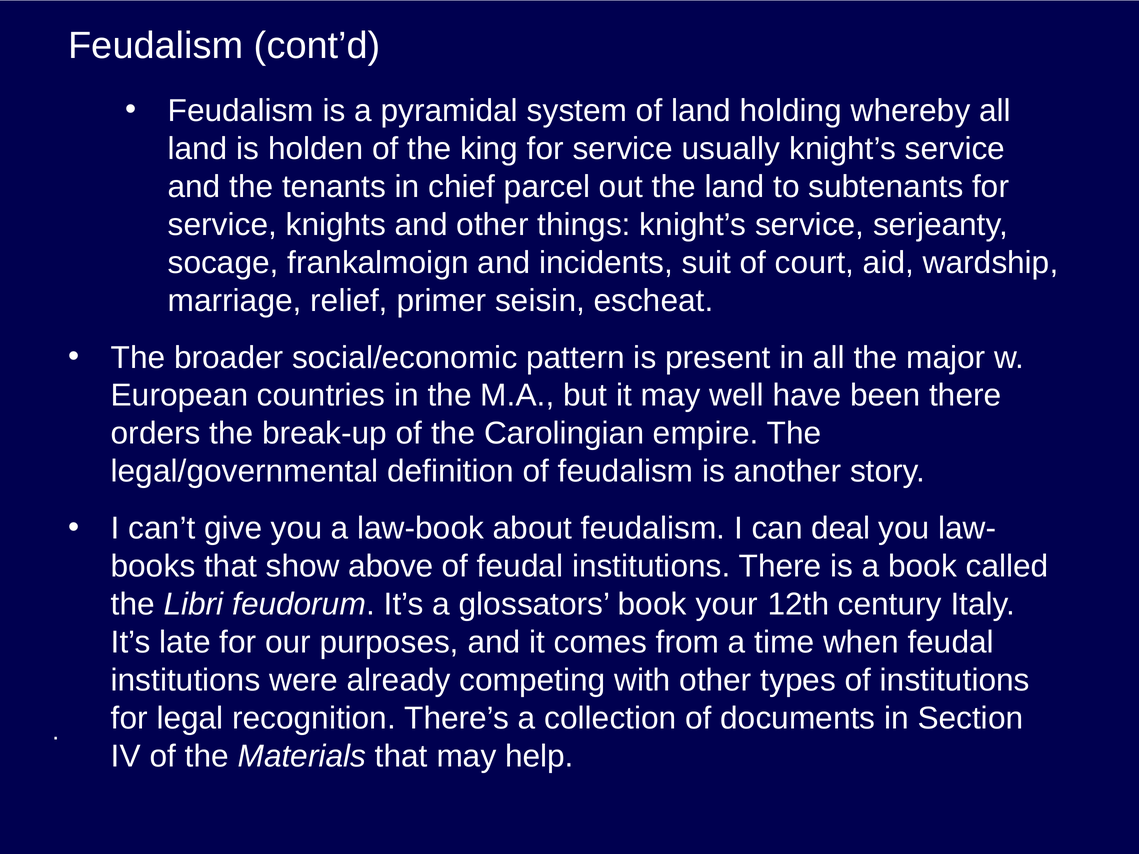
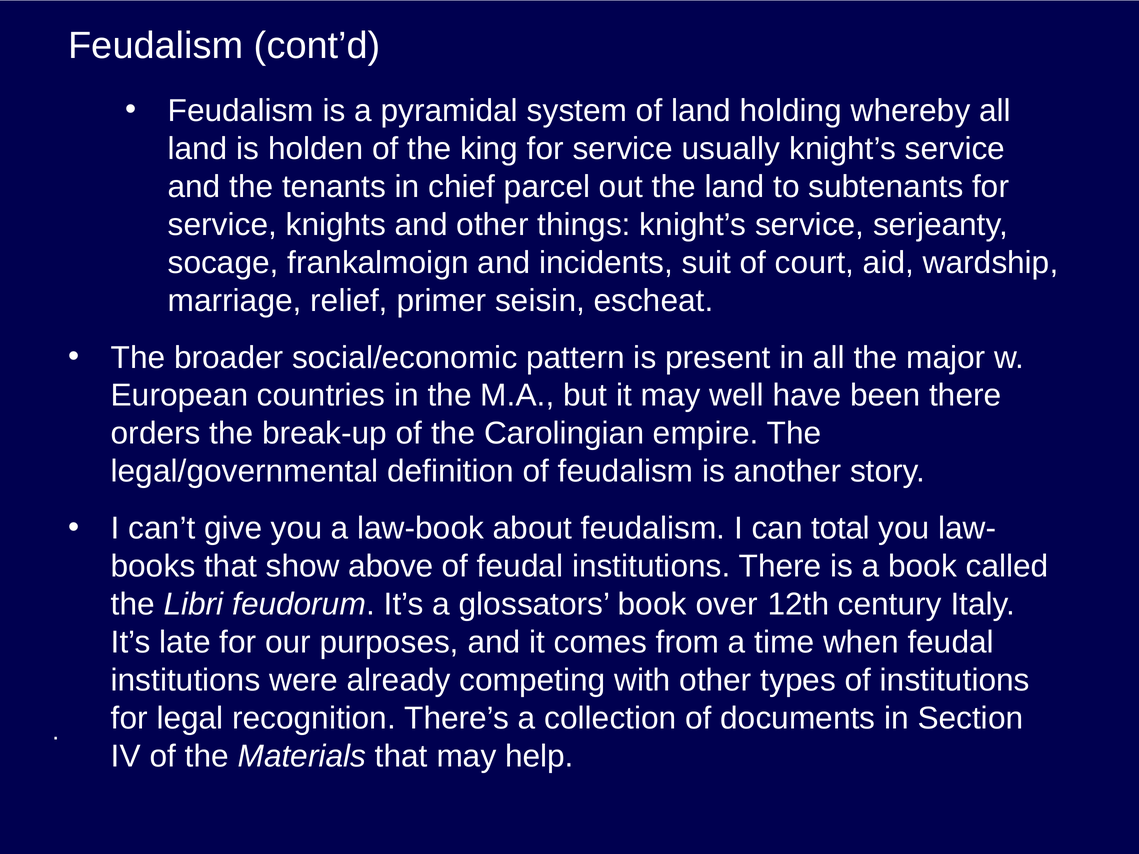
deal: deal -> total
your: your -> over
